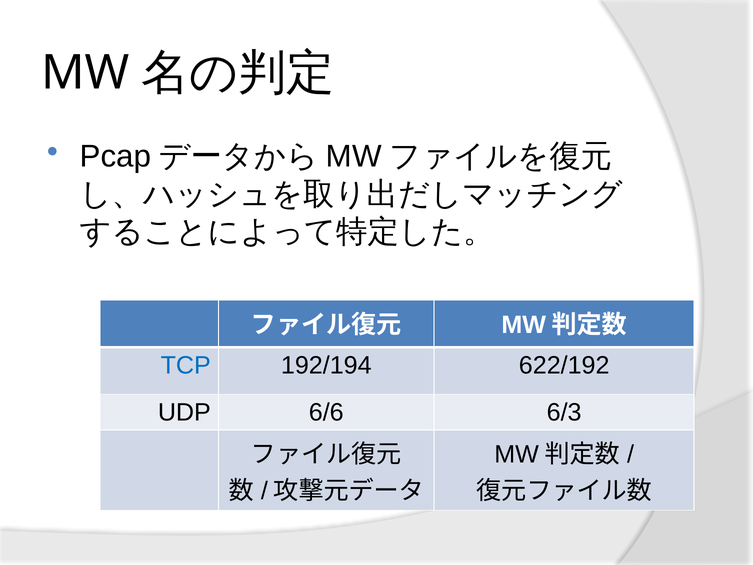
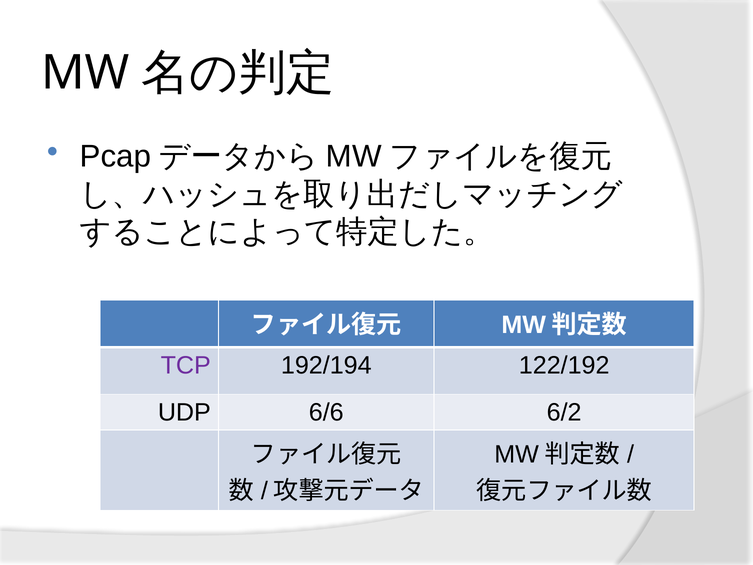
TCP colour: blue -> purple
622/192: 622/192 -> 122/192
6/3: 6/3 -> 6/2
